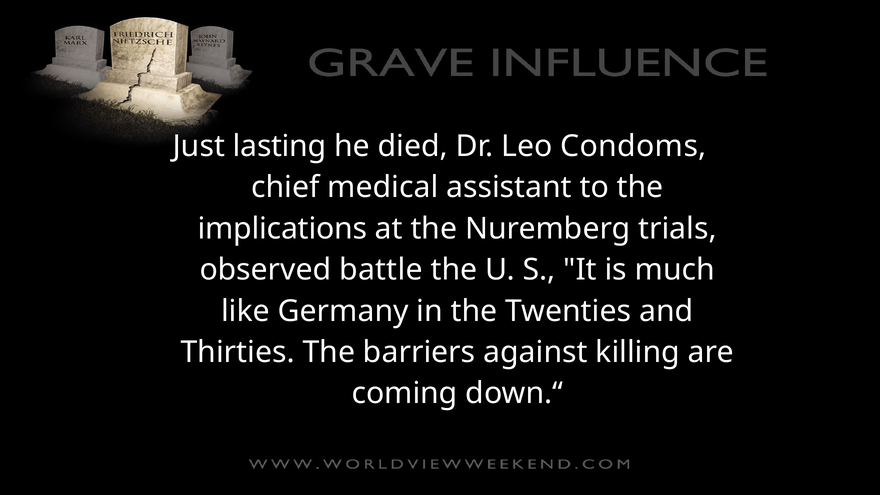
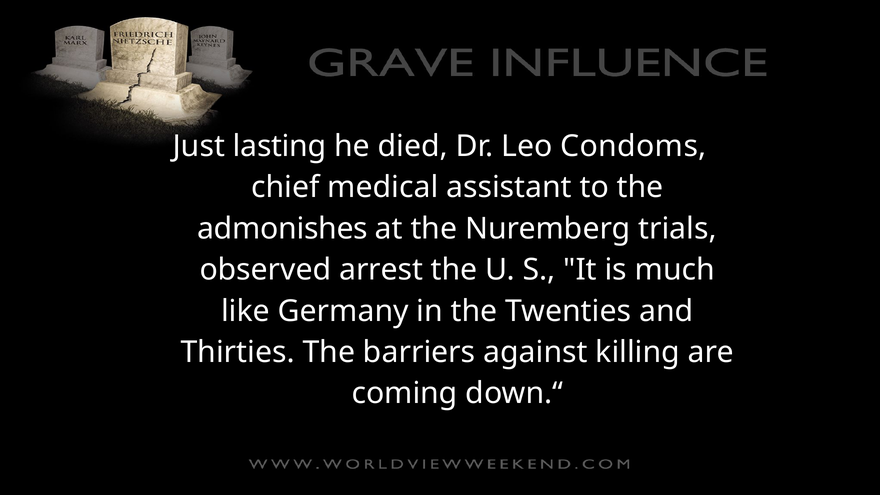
implications: implications -> admonishes
battle: battle -> arrest
